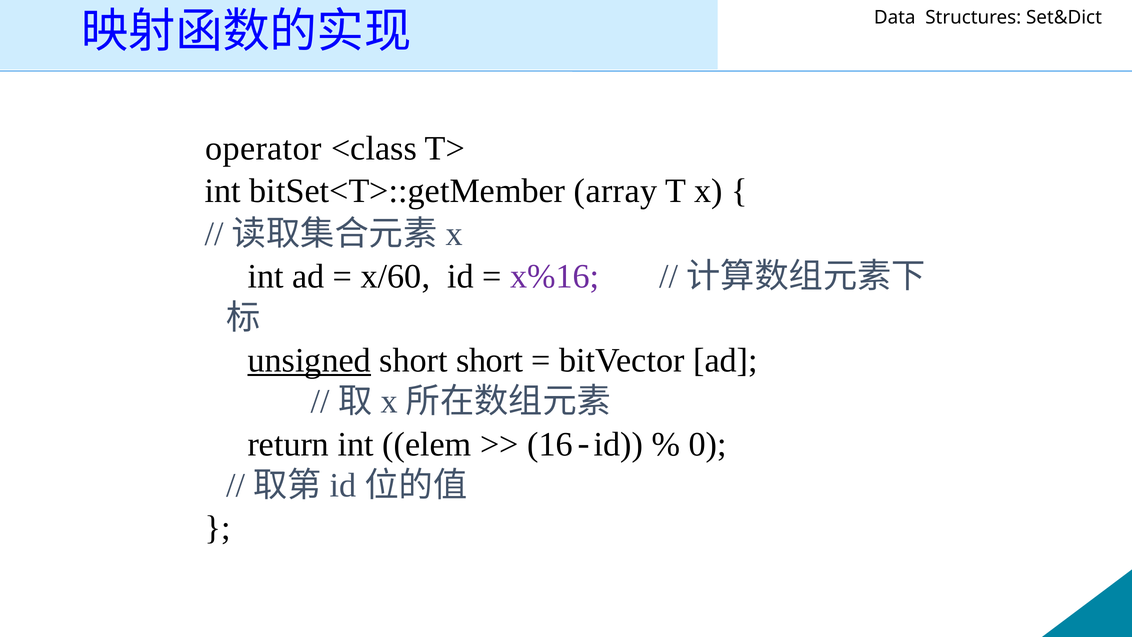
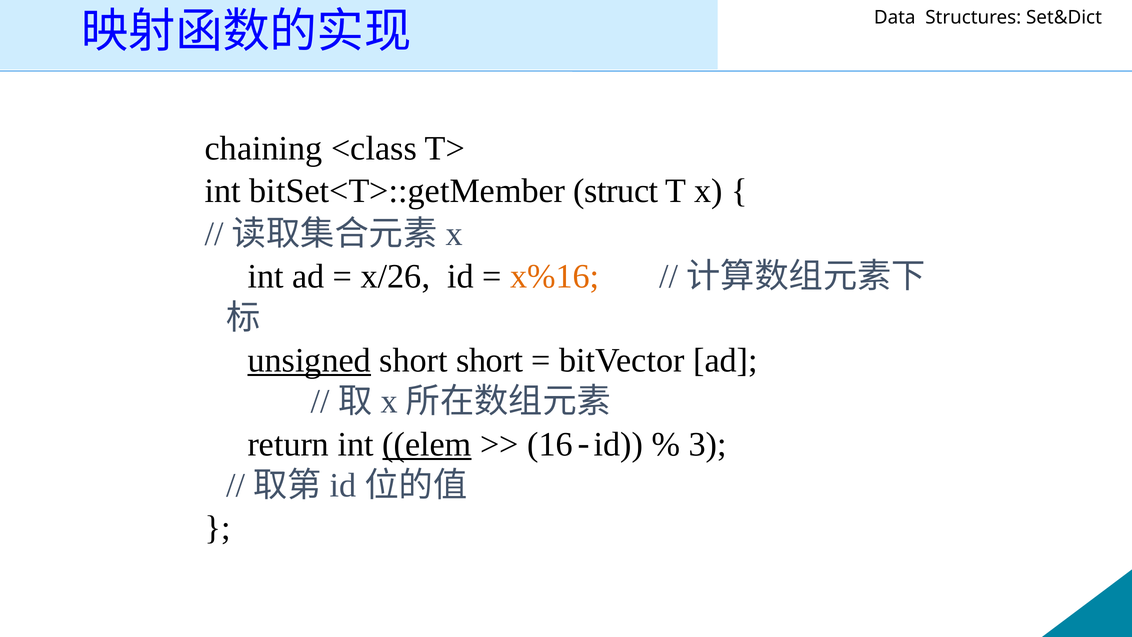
operator: operator -> chaining
array: array -> struct
x/60: x/60 -> x/26
x%16 colour: purple -> orange
elem underline: none -> present
0: 0 -> 3
